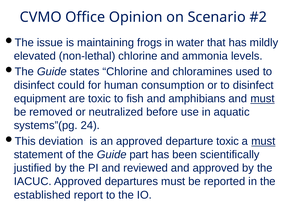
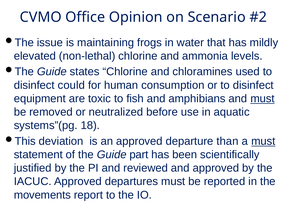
24: 24 -> 18
departure toxic: toxic -> than
established: established -> movements
